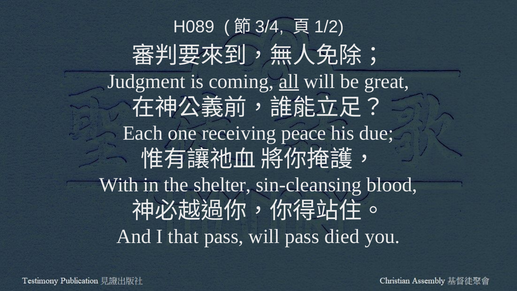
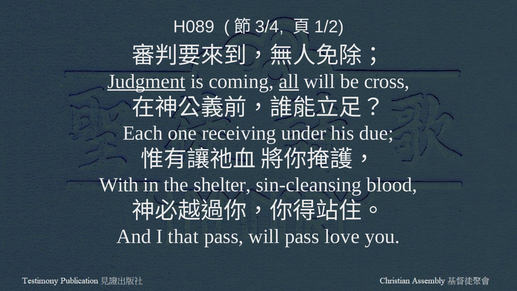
Judgment underline: none -> present
great: great -> cross
peace: peace -> under
died: died -> love
